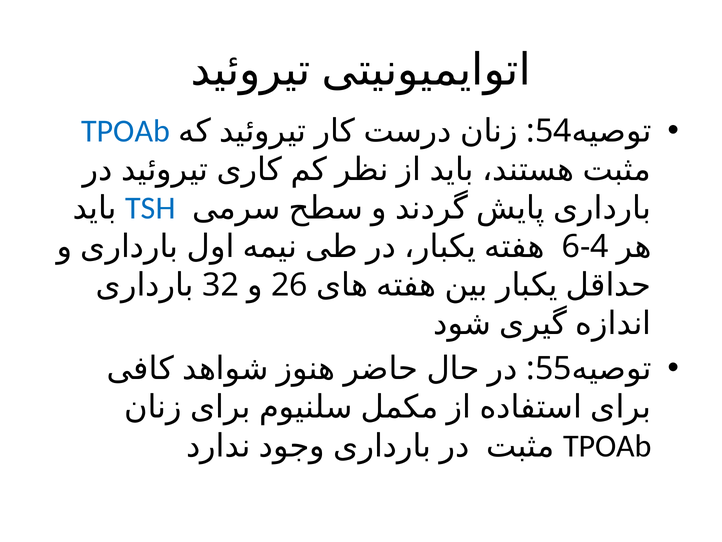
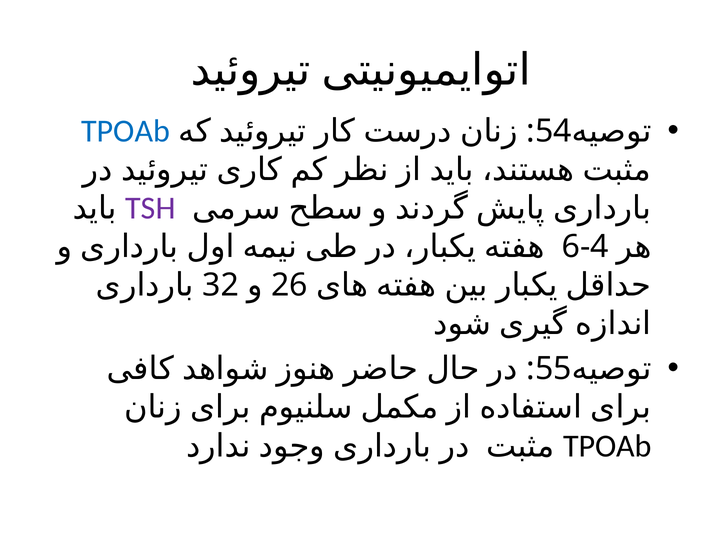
TSH colour: blue -> purple
